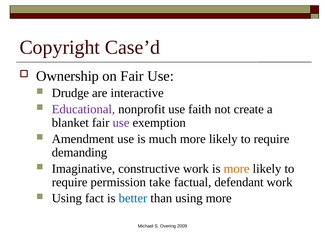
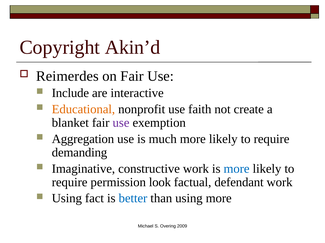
Case’d: Case’d -> Akin’d
Ownership: Ownership -> Reimerdes
Drudge: Drudge -> Include
Educational colour: purple -> orange
Amendment: Amendment -> Aggregation
more at (237, 169) colour: orange -> blue
take: take -> look
